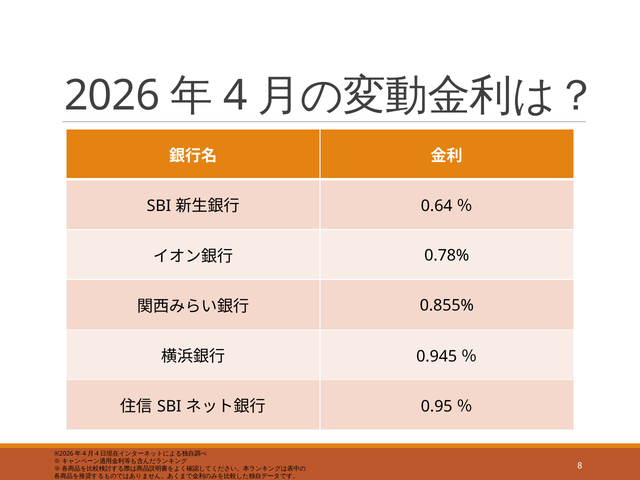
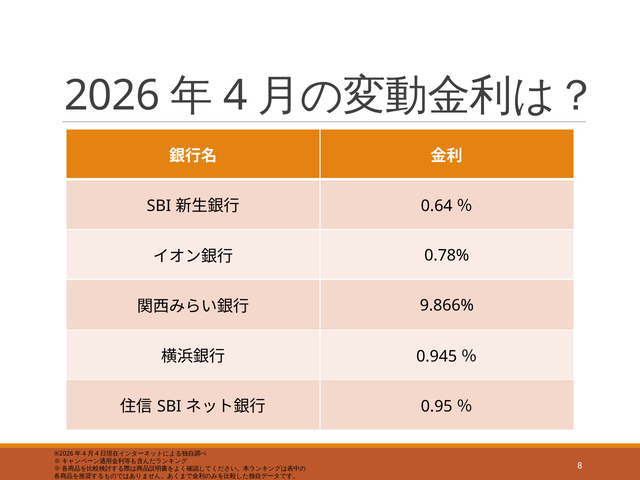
0.855%: 0.855% -> 9.866%
